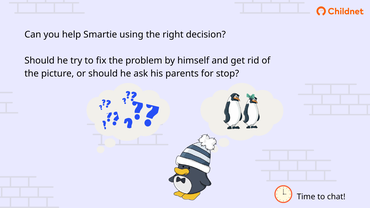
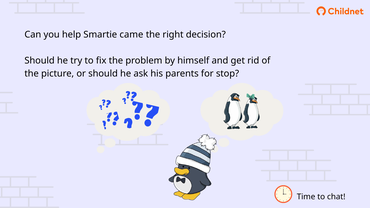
using: using -> came
